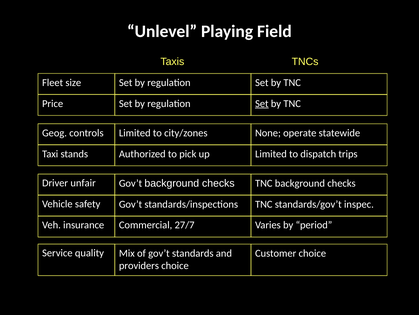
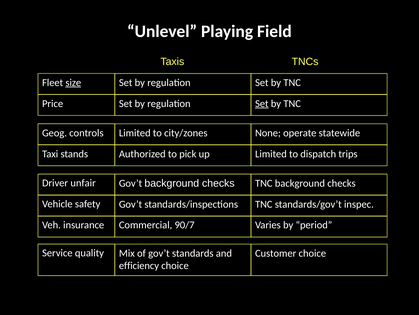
size underline: none -> present
27/7: 27/7 -> 90/7
providers: providers -> efficiency
